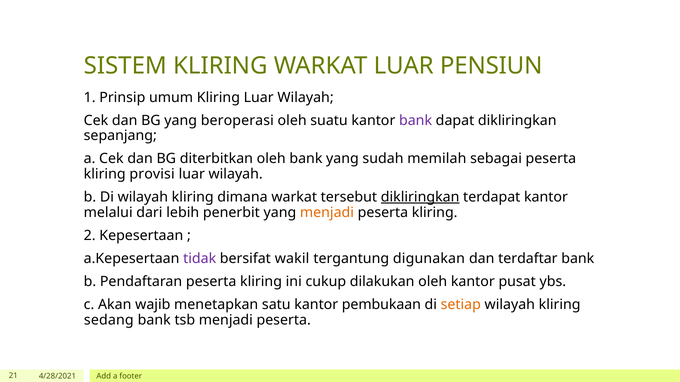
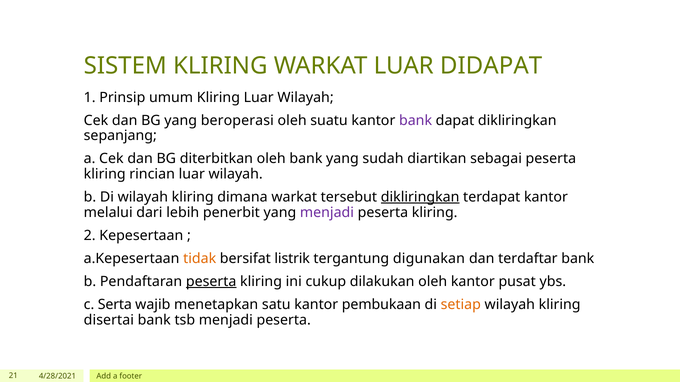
PENSIUN: PENSIUN -> DIDAPAT
memilah: memilah -> diartikan
provisi: provisi -> rincian
menjadi at (327, 213) colour: orange -> purple
tidak colour: purple -> orange
wakil: wakil -> listrik
peserta at (211, 282) underline: none -> present
Akan: Akan -> Serta
sedang: sedang -> disertai
